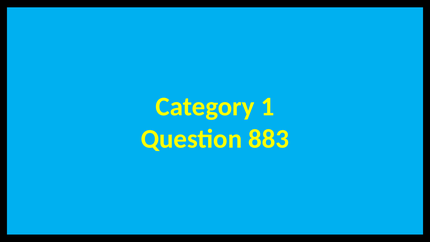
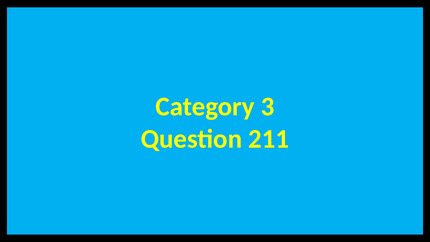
1: 1 -> 3
883: 883 -> 211
